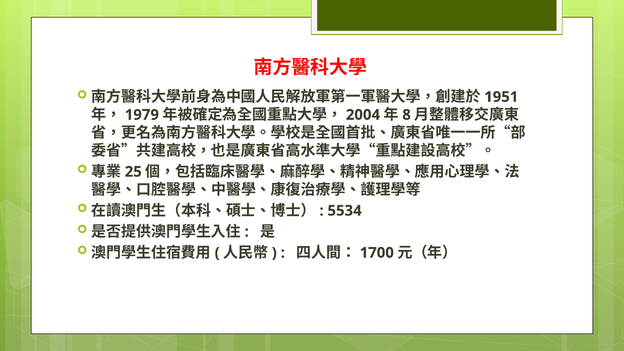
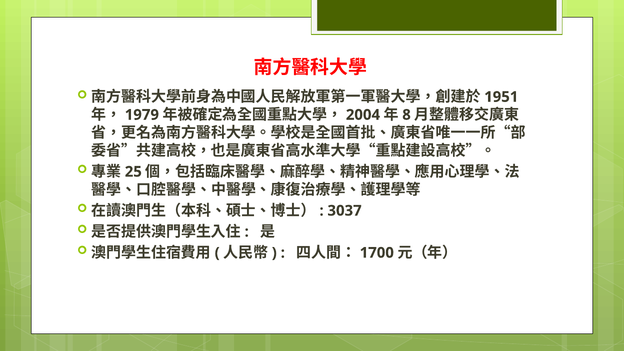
5534: 5534 -> 3037
